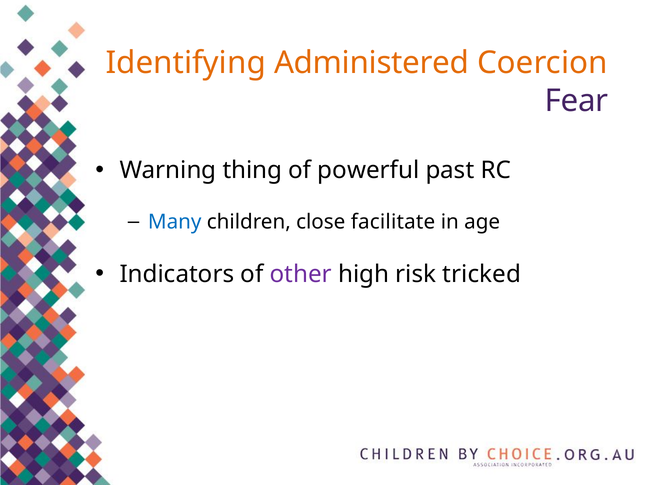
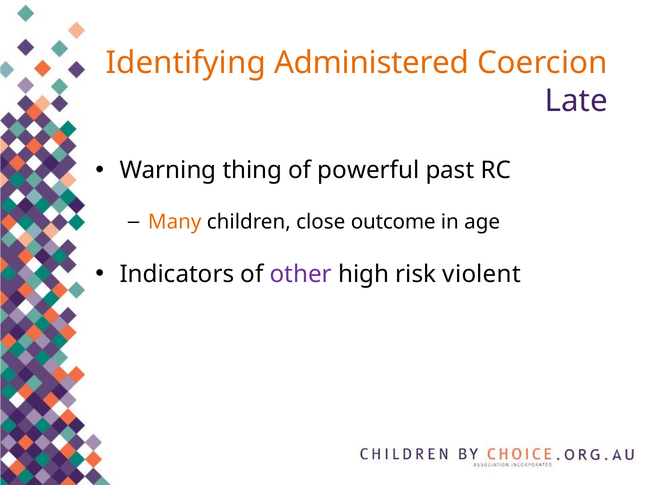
Fear: Fear -> Late
Many colour: blue -> orange
facilitate: facilitate -> outcome
tricked: tricked -> violent
